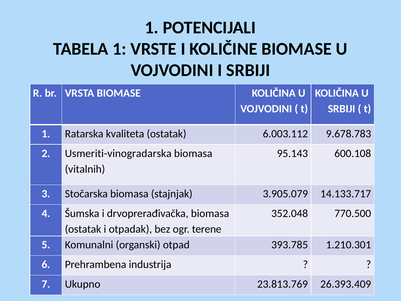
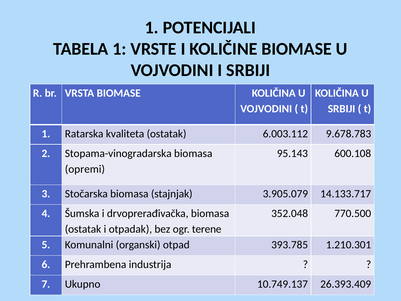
Usmeriti-vinogradarska: Usmeriti-vinogradarska -> Stopama-vinogradarska
vitalnih: vitalnih -> opremi
23.813.769: 23.813.769 -> 10.749.137
